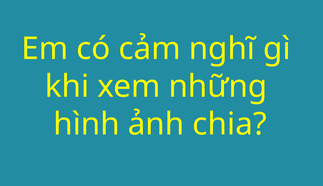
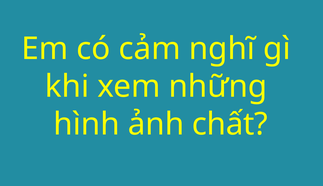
chia: chia -> chất
